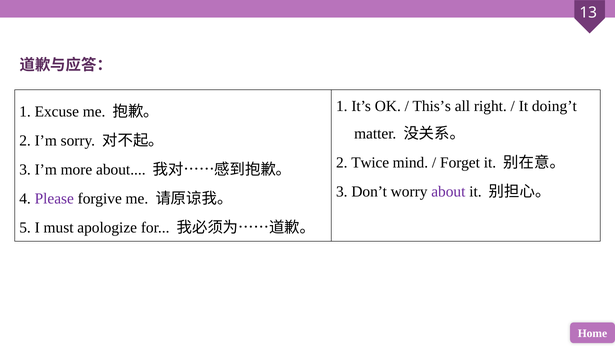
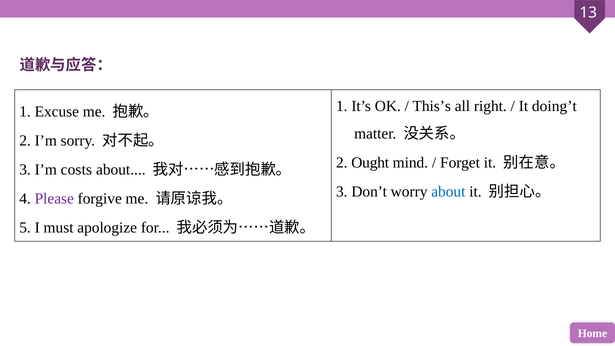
Twice: Twice -> Ought
more: more -> costs
about at (448, 192) colour: purple -> blue
